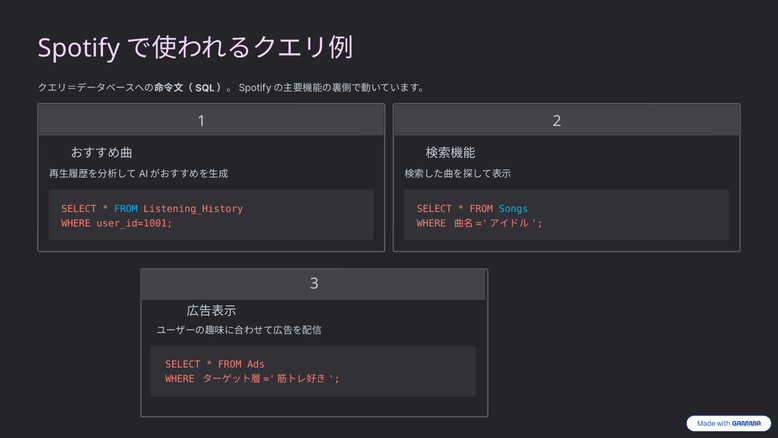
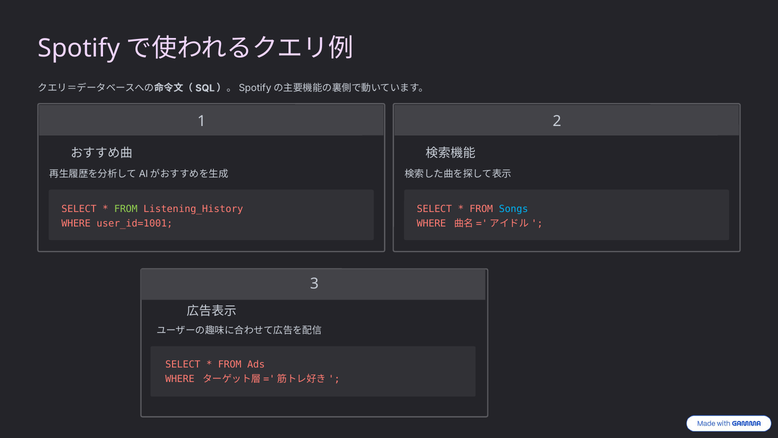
FROM at (126, 209) colour: light blue -> light green
